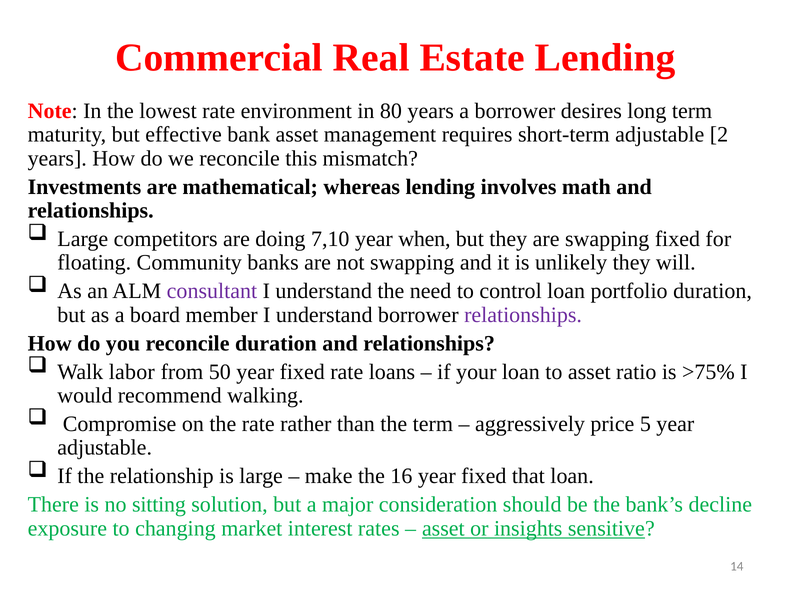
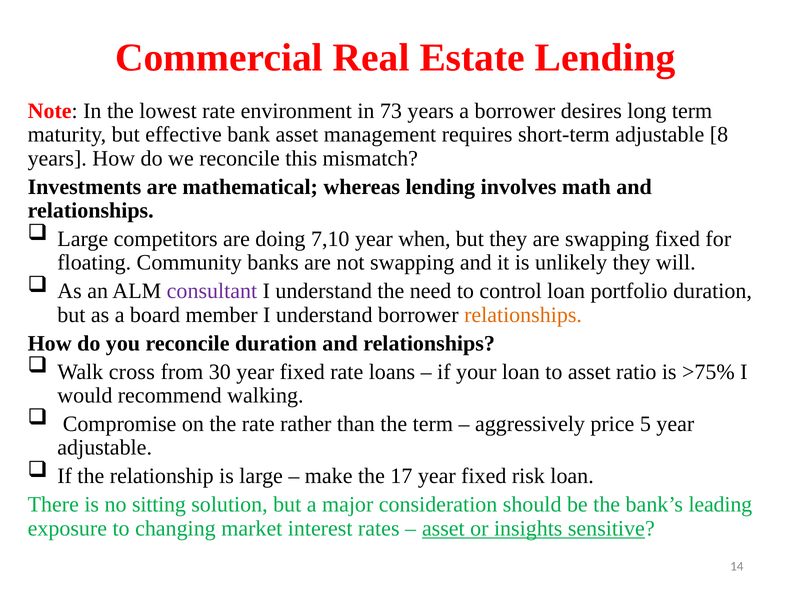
80: 80 -> 73
2: 2 -> 8
relationships at (523, 315) colour: purple -> orange
labor: labor -> cross
50: 50 -> 30
16: 16 -> 17
that: that -> risk
decline: decline -> leading
